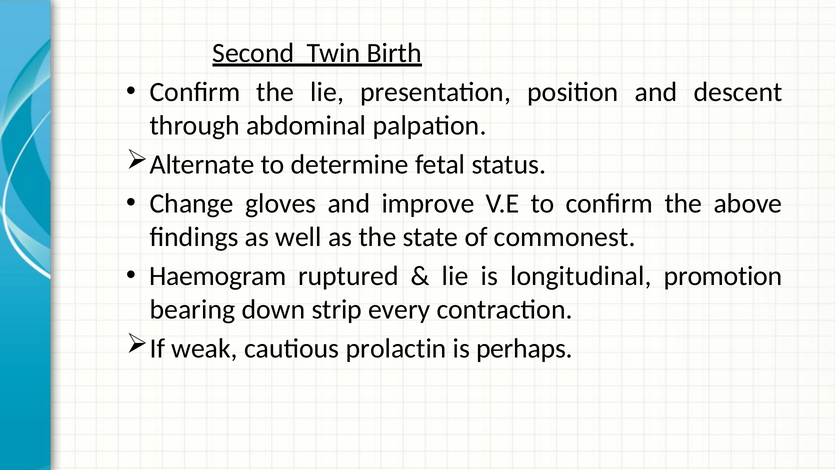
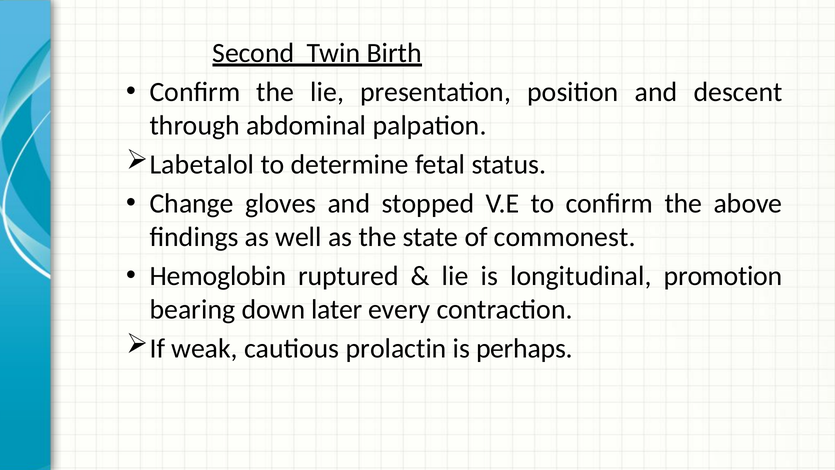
Alternate: Alternate -> Labetalol
improve: improve -> stopped
Haemogram: Haemogram -> Hemoglobin
strip: strip -> later
